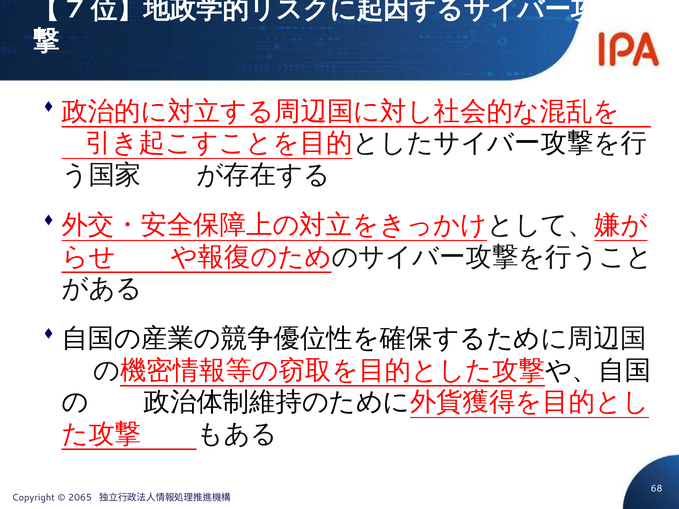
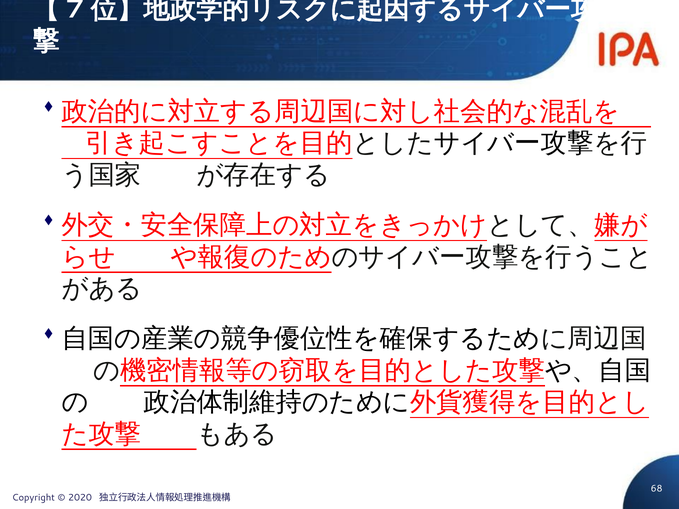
2065: 2065 -> 2020
